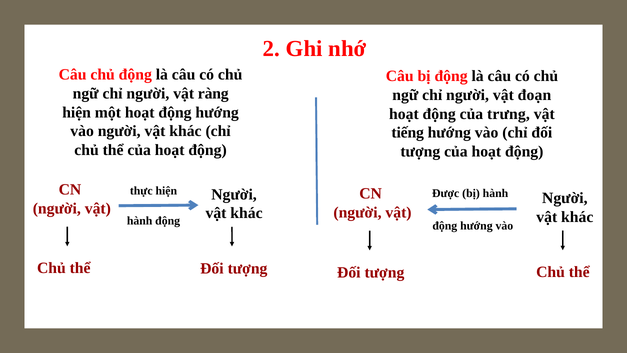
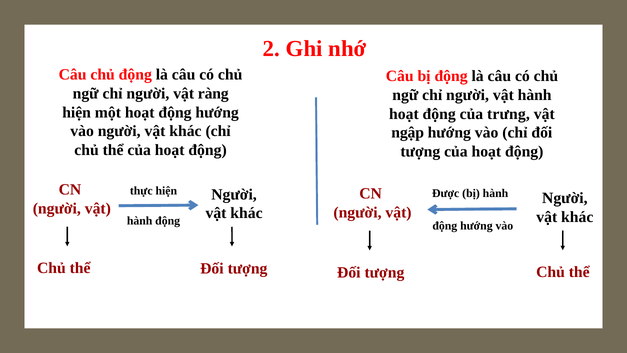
vật đoạn: đoạn -> hành
tiếng: tiếng -> ngập
